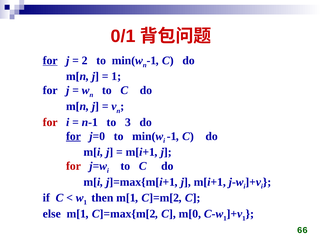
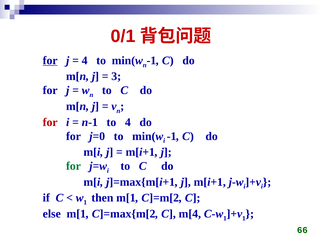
2 at (85, 60): 2 -> 4
1 at (116, 76): 1 -> 3
to 3: 3 -> 4
for at (73, 136) underline: present -> none
for at (73, 166) colour: red -> green
m[0: m[0 -> m[4
